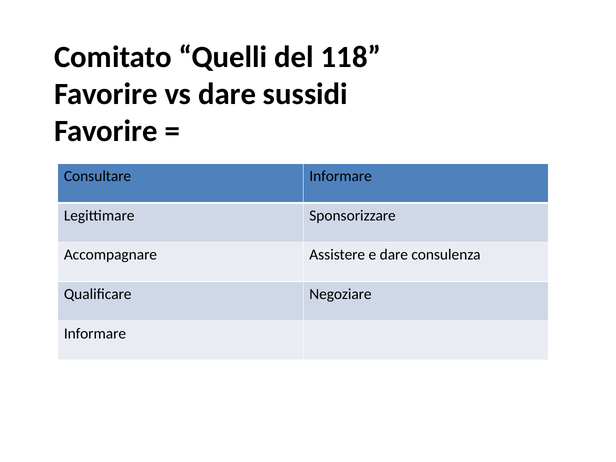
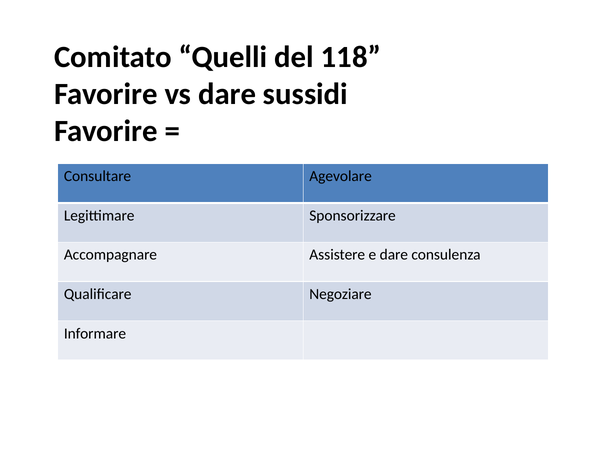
Consultare Informare: Informare -> Agevolare
